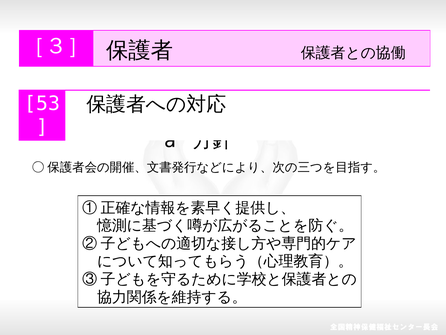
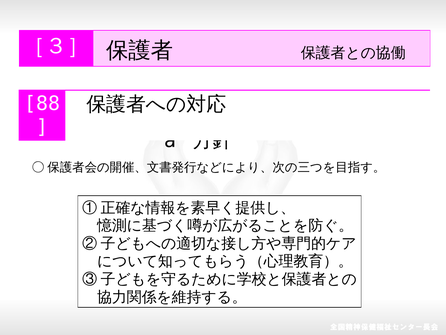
53: 53 -> 88
